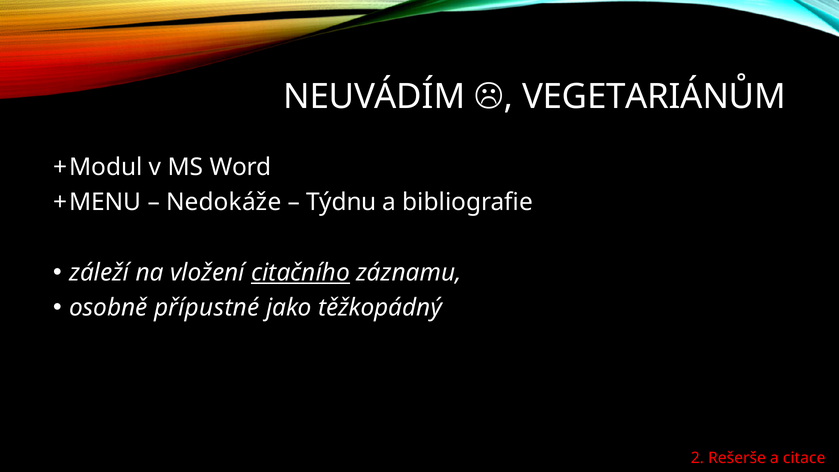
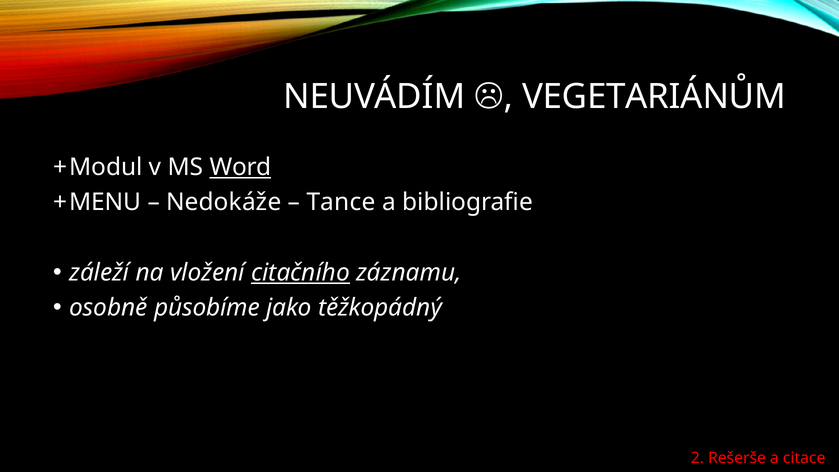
Word underline: none -> present
Týdnu: Týdnu -> Tance
přípustné: přípustné -> působíme
